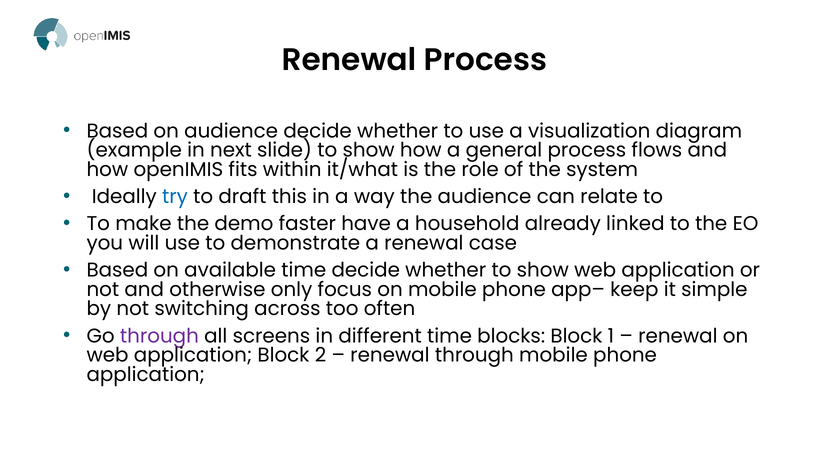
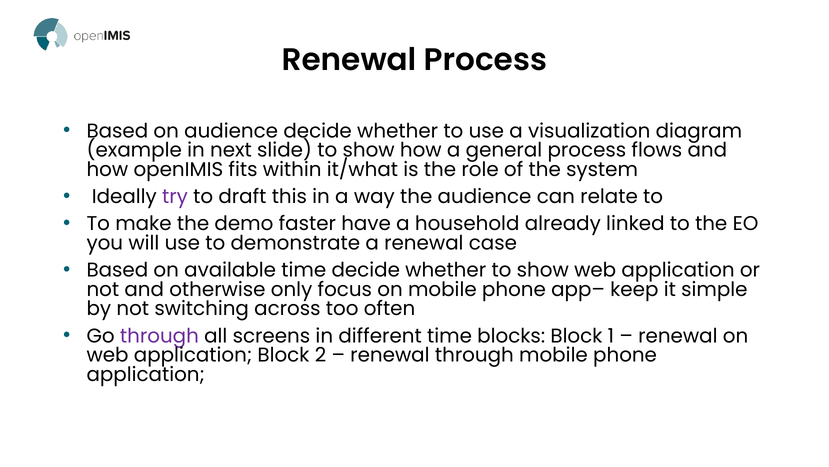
try colour: blue -> purple
